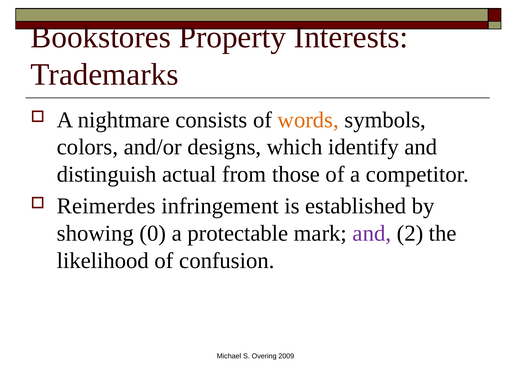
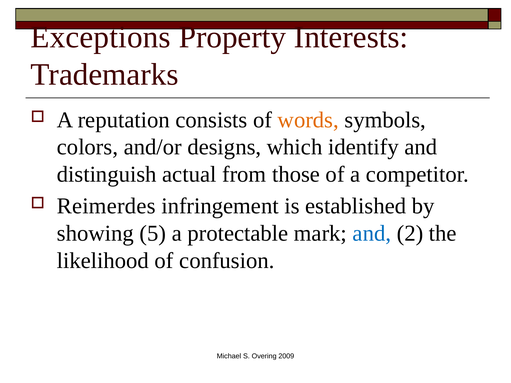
Bookstores: Bookstores -> Exceptions
nightmare: nightmare -> reputation
0: 0 -> 5
and at (372, 234) colour: purple -> blue
